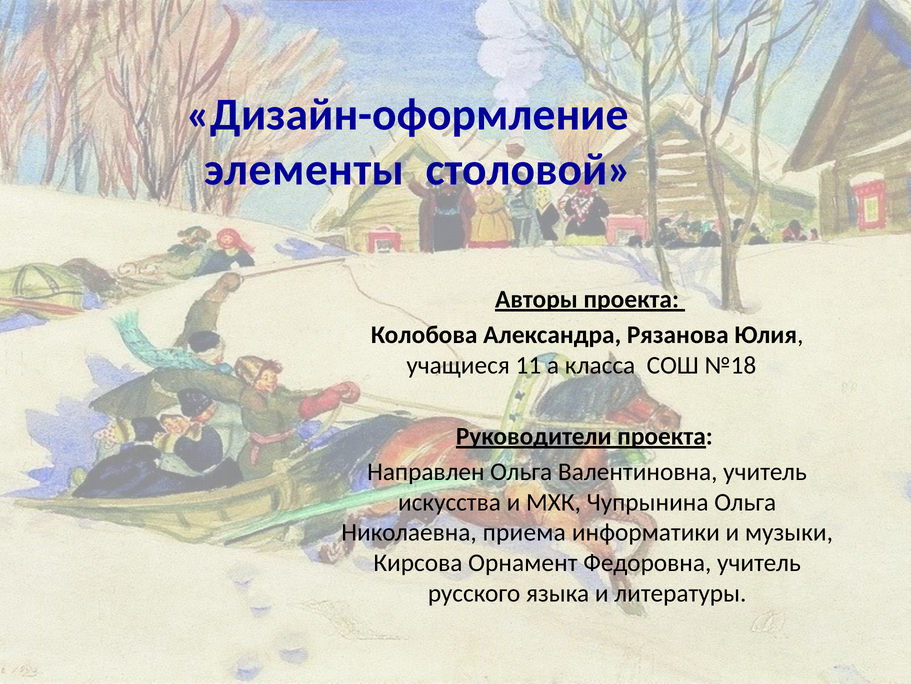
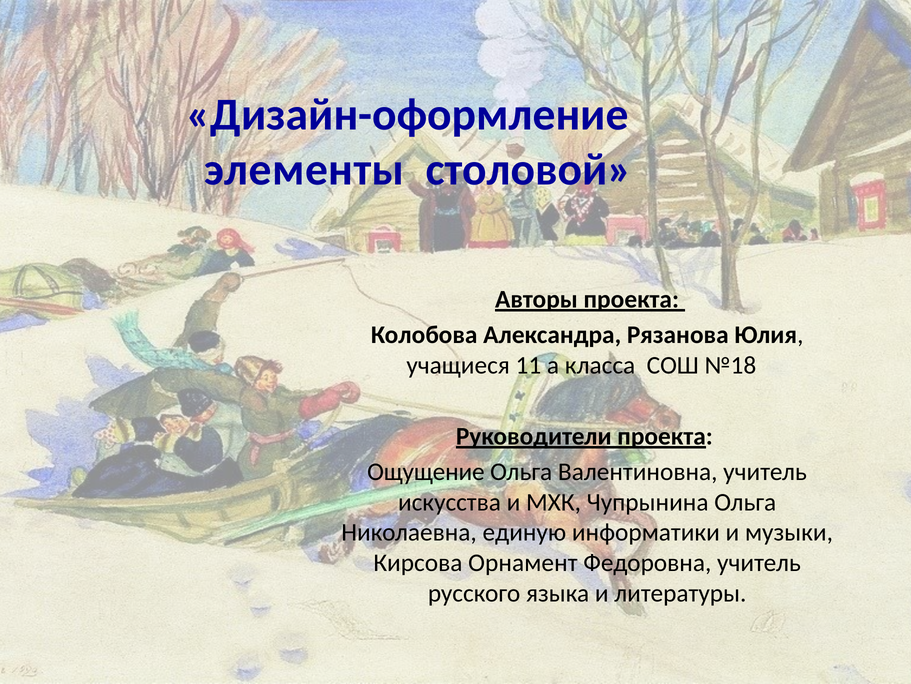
Направлен: Направлен -> Ощущение
приема: приема -> единую
